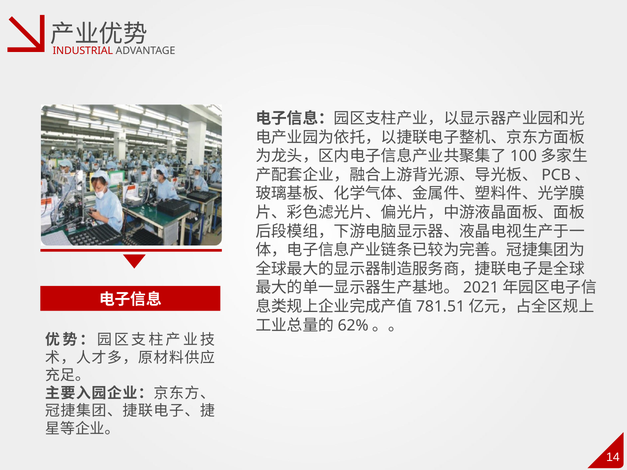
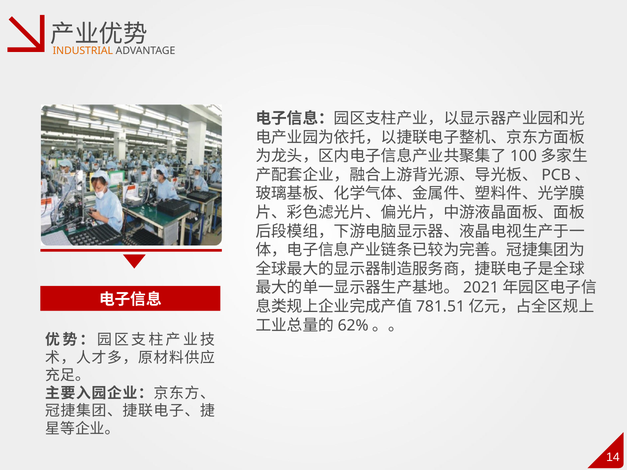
INDUSTRIAL colour: red -> orange
